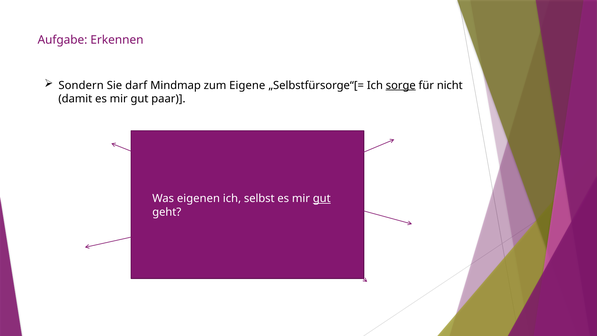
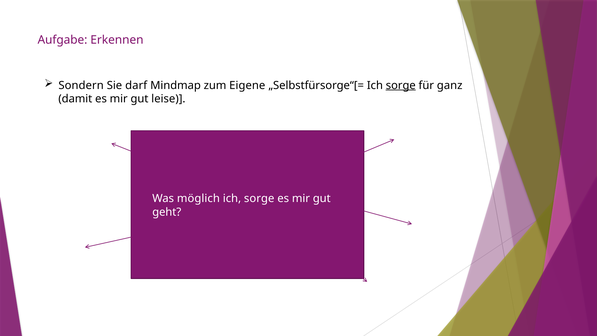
nicht: nicht -> ganz
paar: paar -> leise
eigenen: eigenen -> möglich
selbst at (259, 199): selbst -> sorge
gut at (322, 199) underline: present -> none
